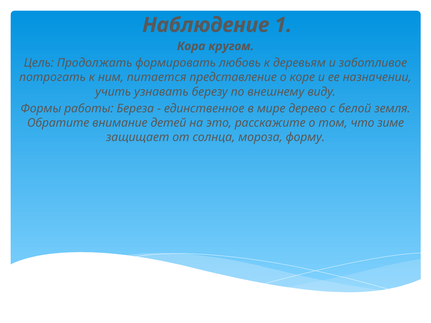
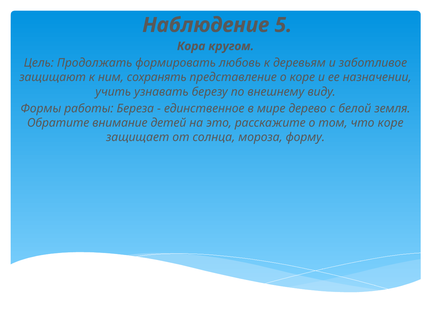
1: 1 -> 5
потрогать: потрогать -> защищают
питается: питается -> сохранять
что зиме: зиме -> коре
